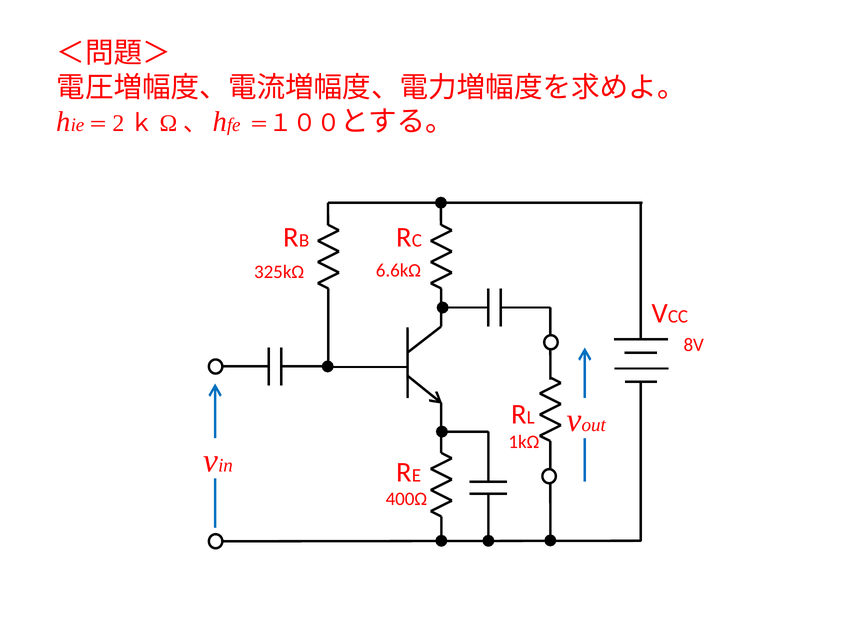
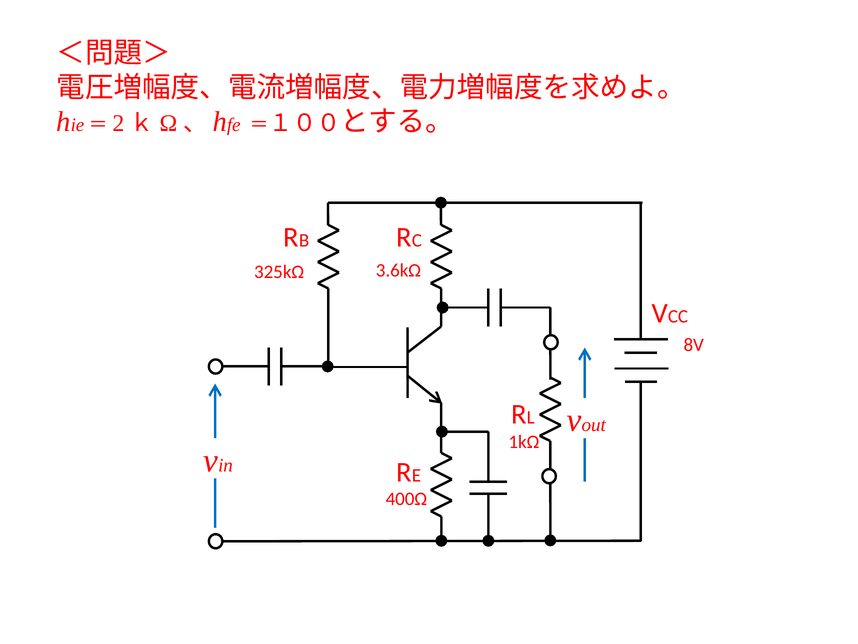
6.6kΩ: 6.6kΩ -> 3.6kΩ
